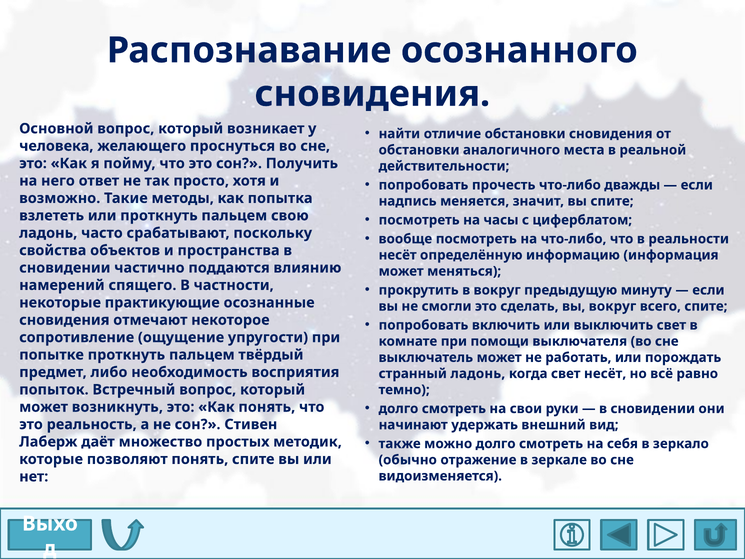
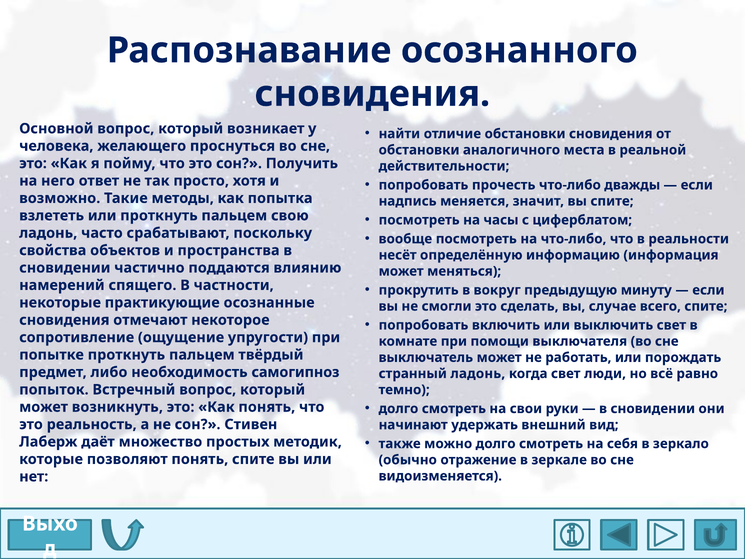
вы вокруг: вокруг -> случае
восприятия: восприятия -> самогипноз
свет несёт: несёт -> люди
